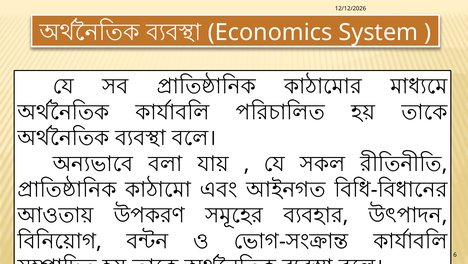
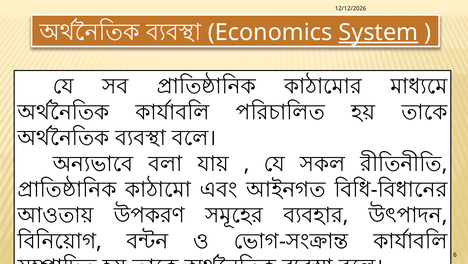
System underline: none -> present
